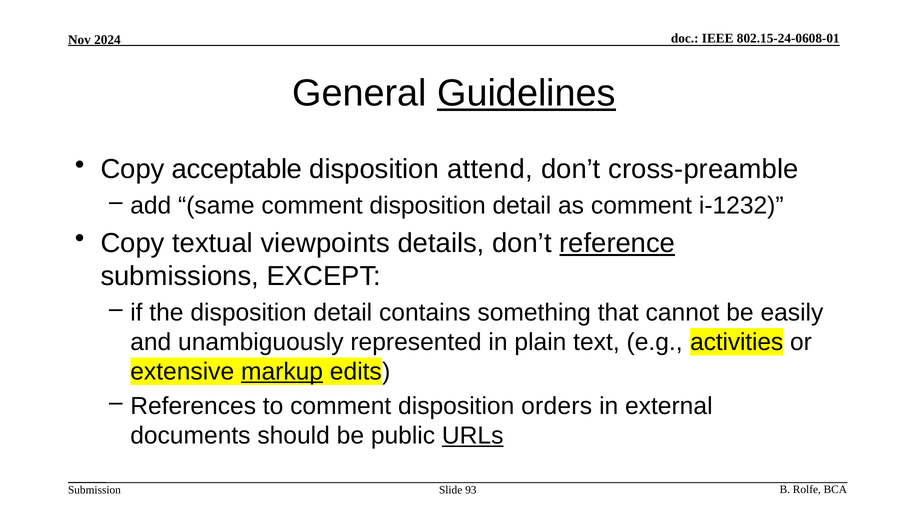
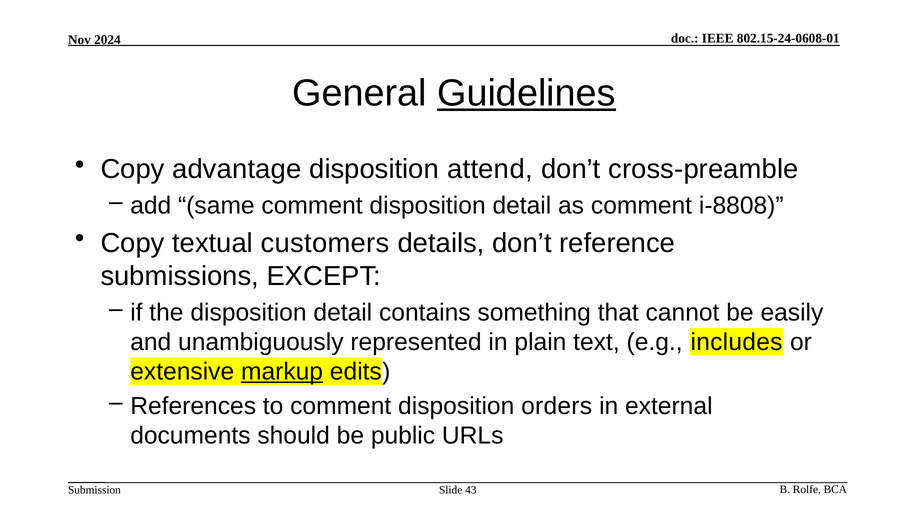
acceptable: acceptable -> advantage
i-1232: i-1232 -> i-8808
viewpoints: viewpoints -> customers
reference underline: present -> none
activities: activities -> includes
URLs underline: present -> none
93: 93 -> 43
